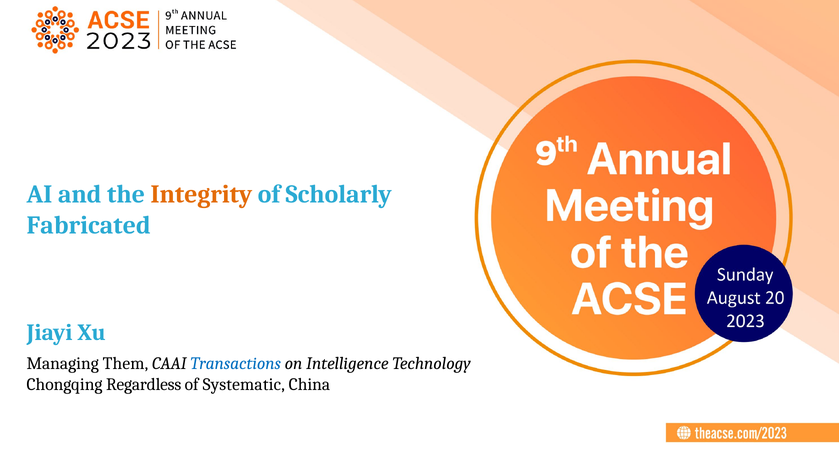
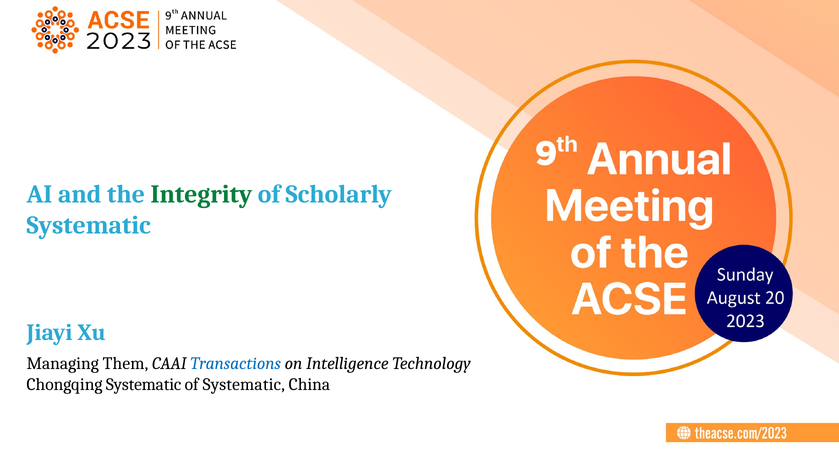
Integrity colour: orange -> green
Fabricated at (89, 225): Fabricated -> Systematic
Chongqing Regardless: Regardless -> Systematic
